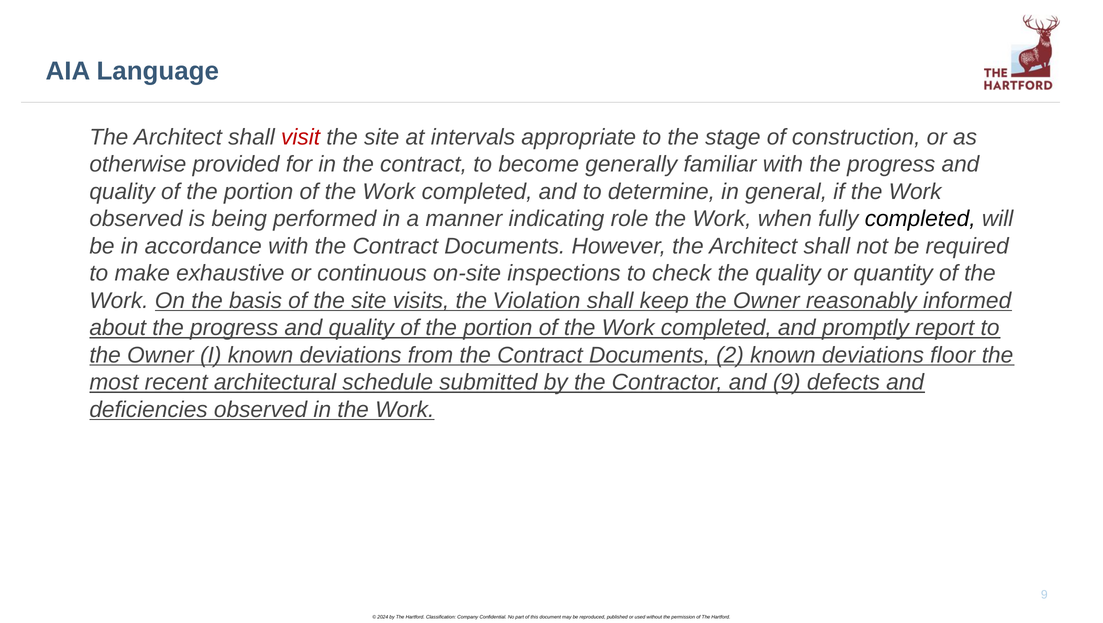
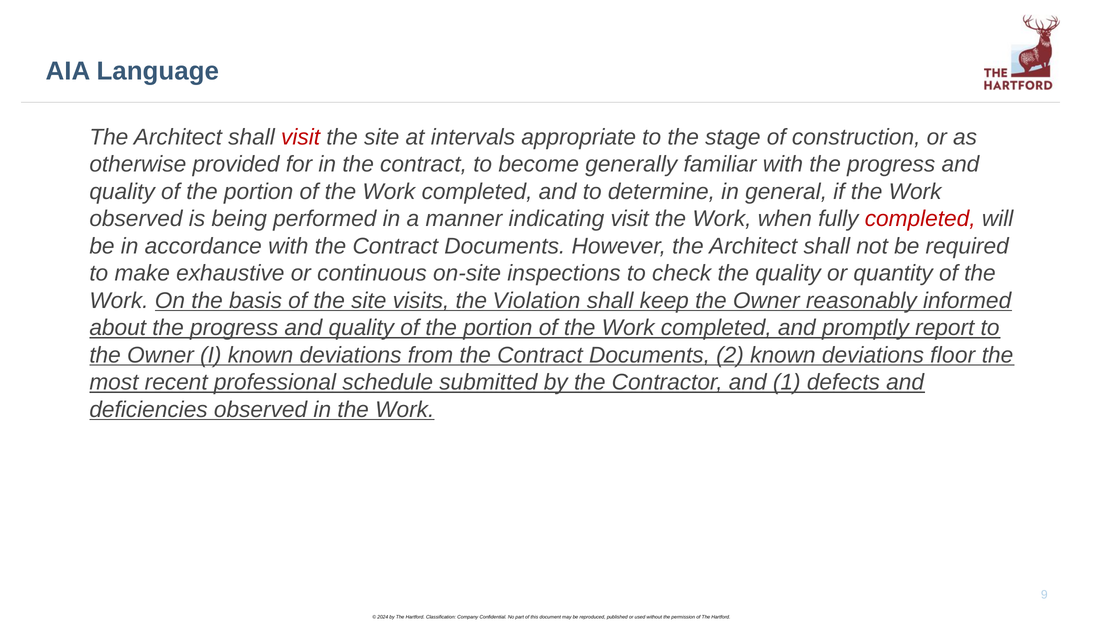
indicating role: role -> visit
completed at (920, 219) colour: black -> red
architectural: architectural -> professional
and 9: 9 -> 1
